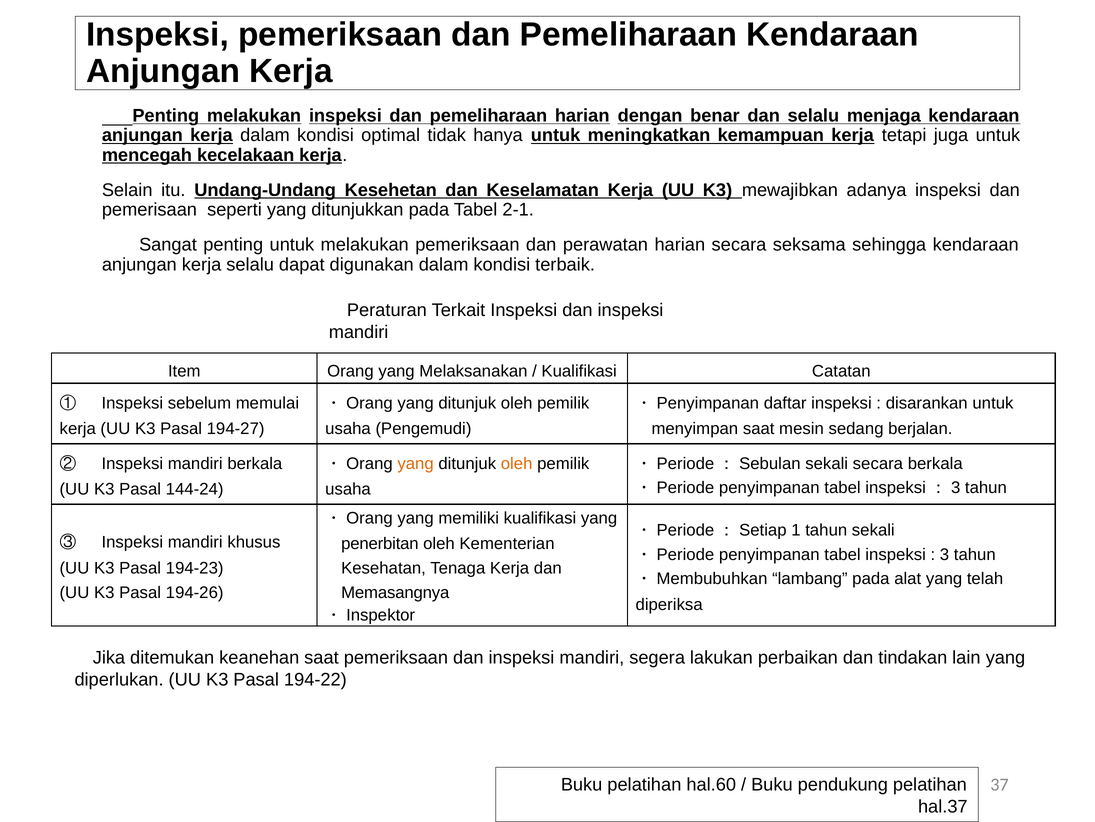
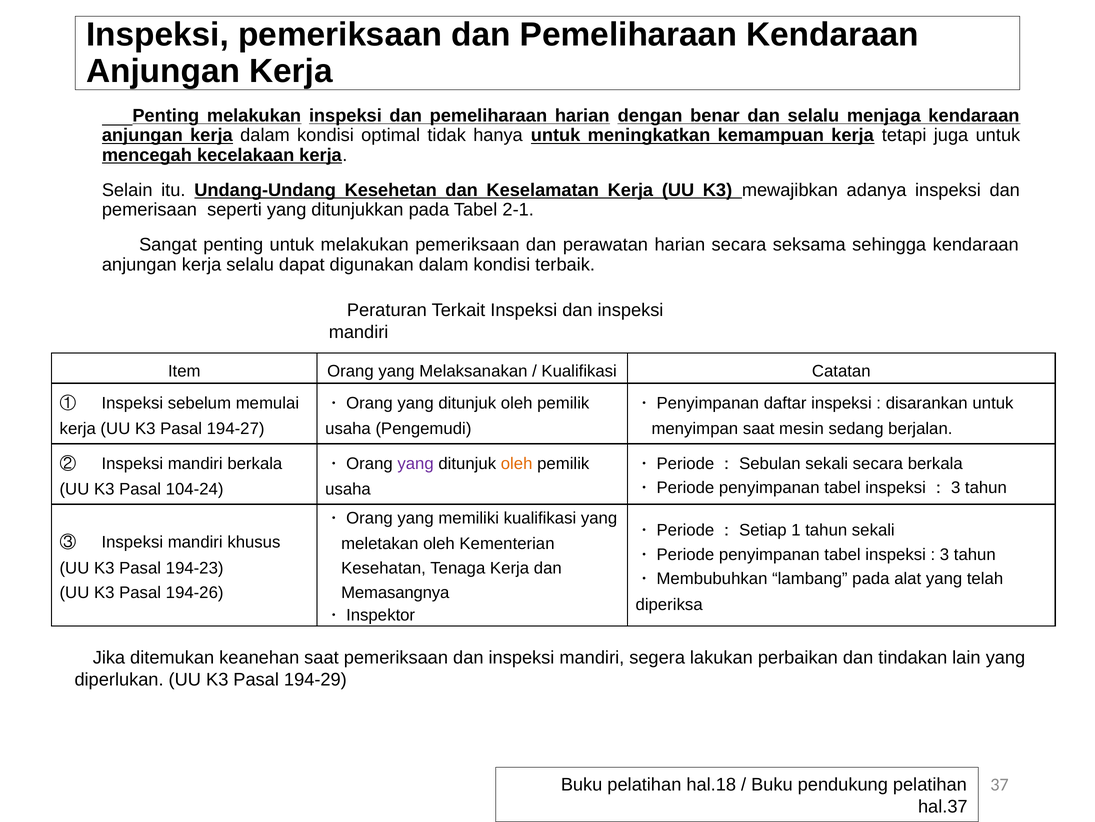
yang at (416, 463) colour: orange -> purple
144-24: 144-24 -> 104-24
penerbitan: penerbitan -> meletakan
194-22: 194-22 -> 194-29
hal.60: hal.60 -> hal.18
